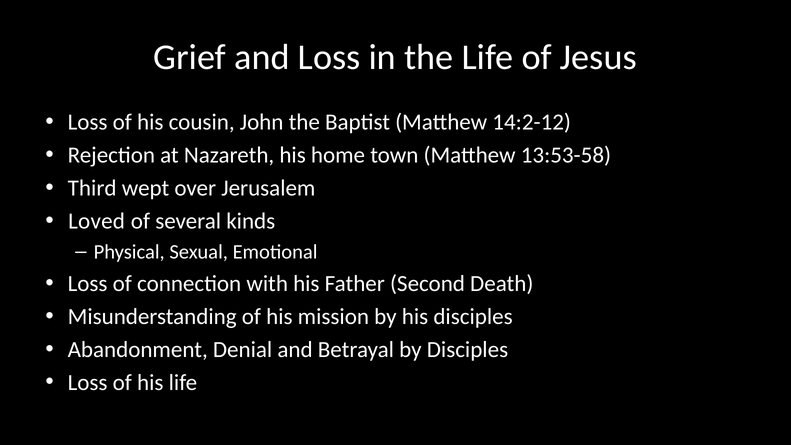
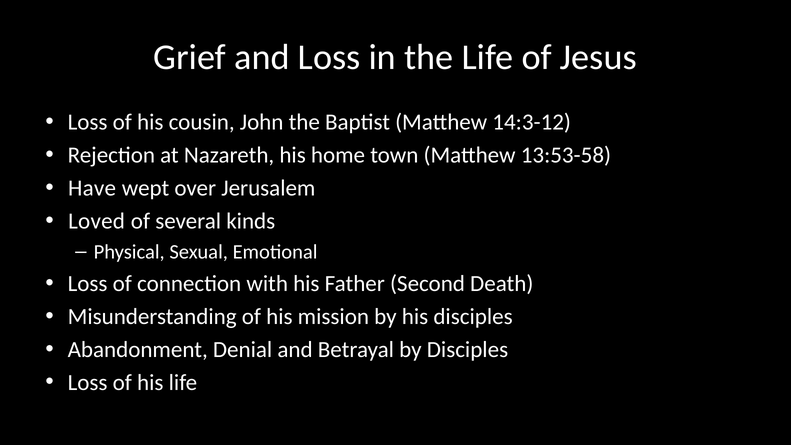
14:2-12: 14:2-12 -> 14:3-12
Third: Third -> Have
